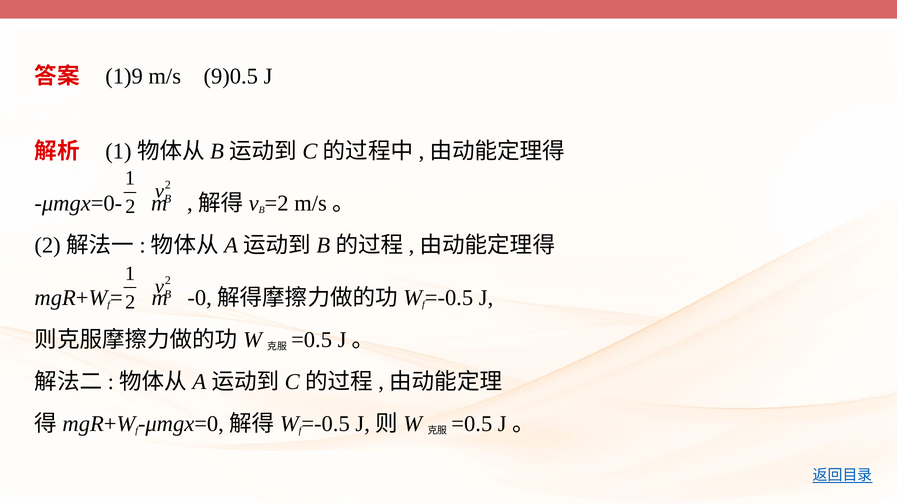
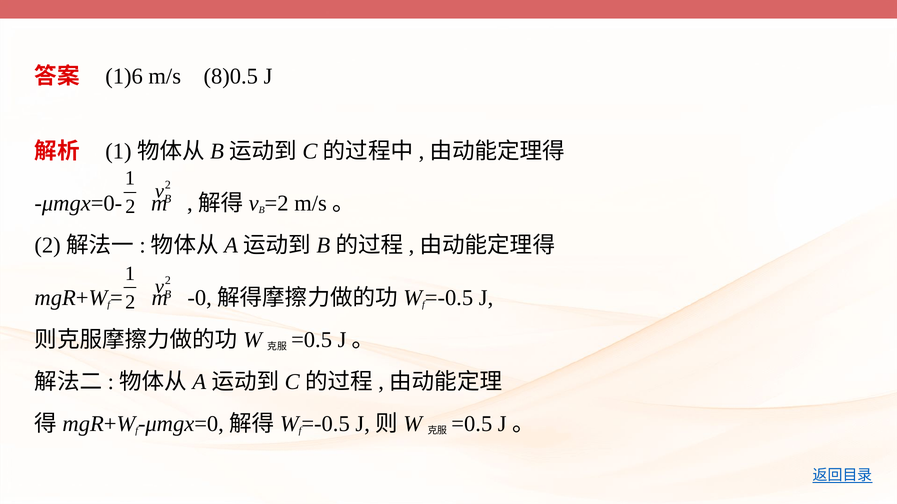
1)9: 1)9 -> 1)6
9)0.5: 9)0.5 -> 8)0.5
